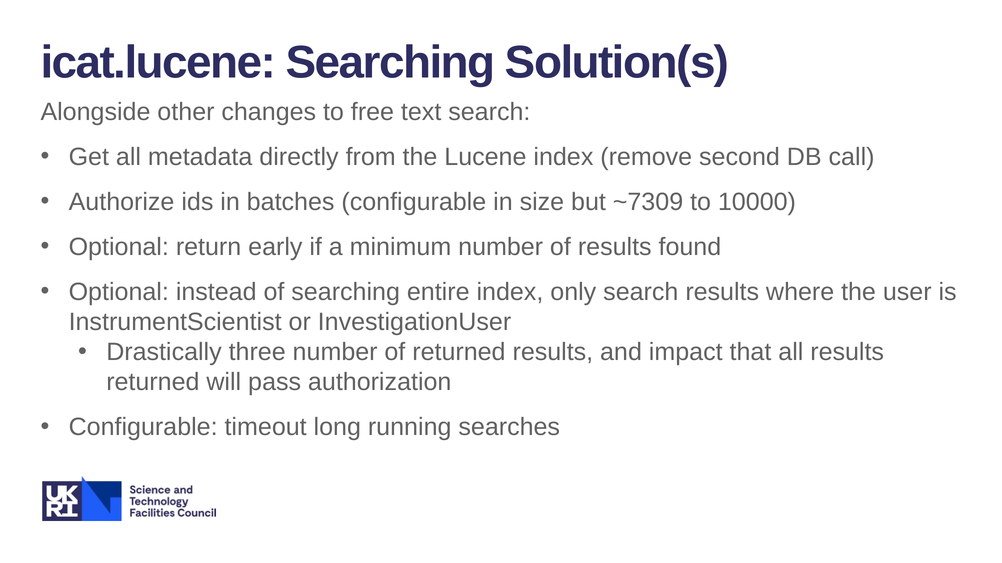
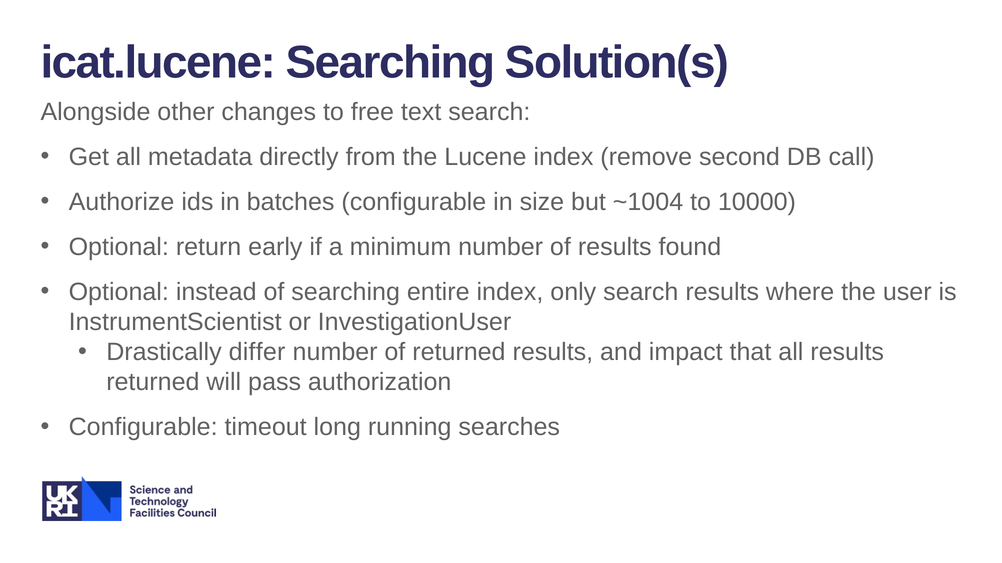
~7309: ~7309 -> ~1004
three: three -> differ
